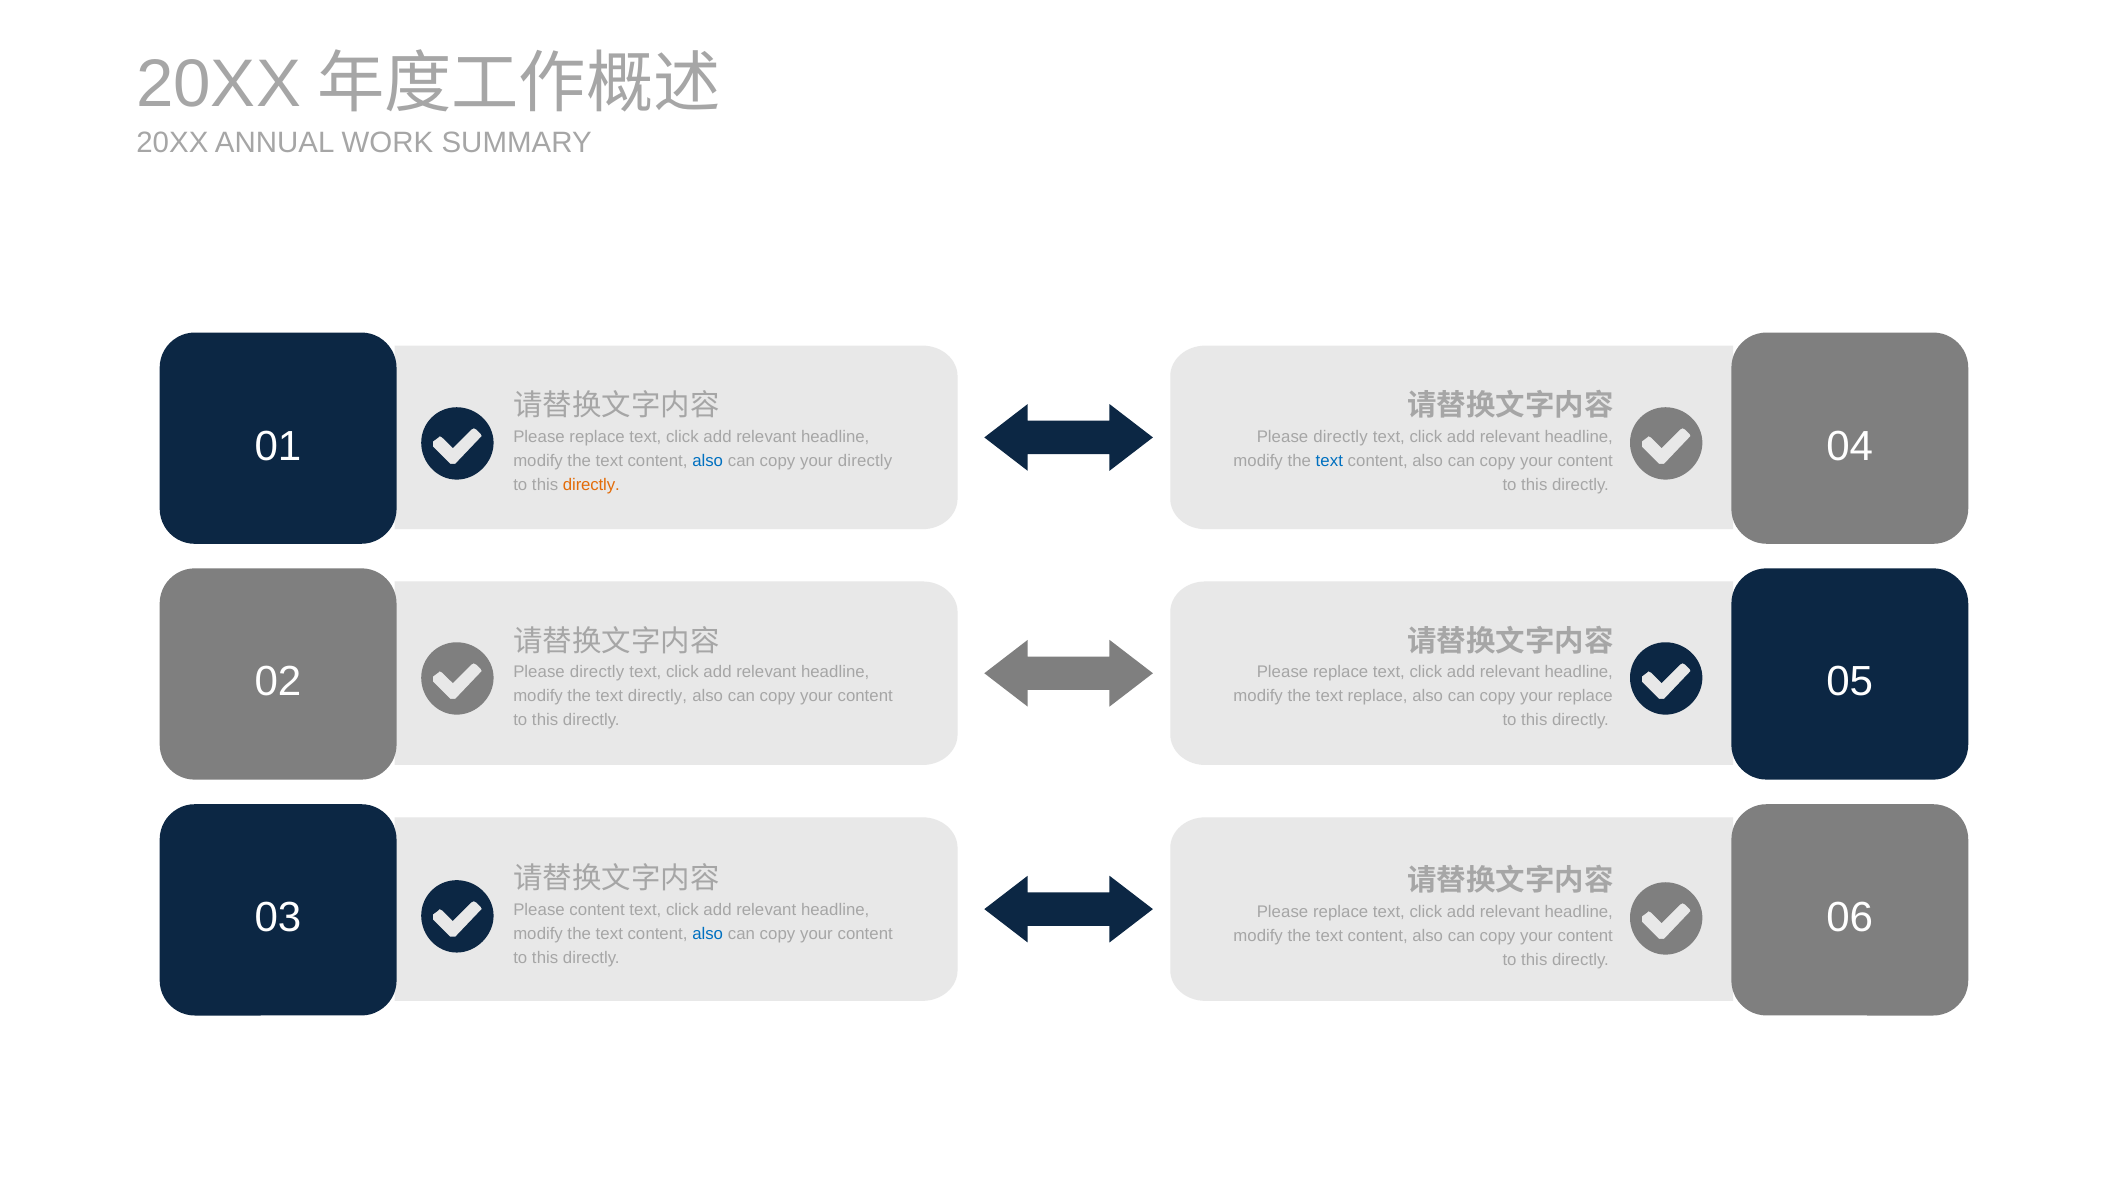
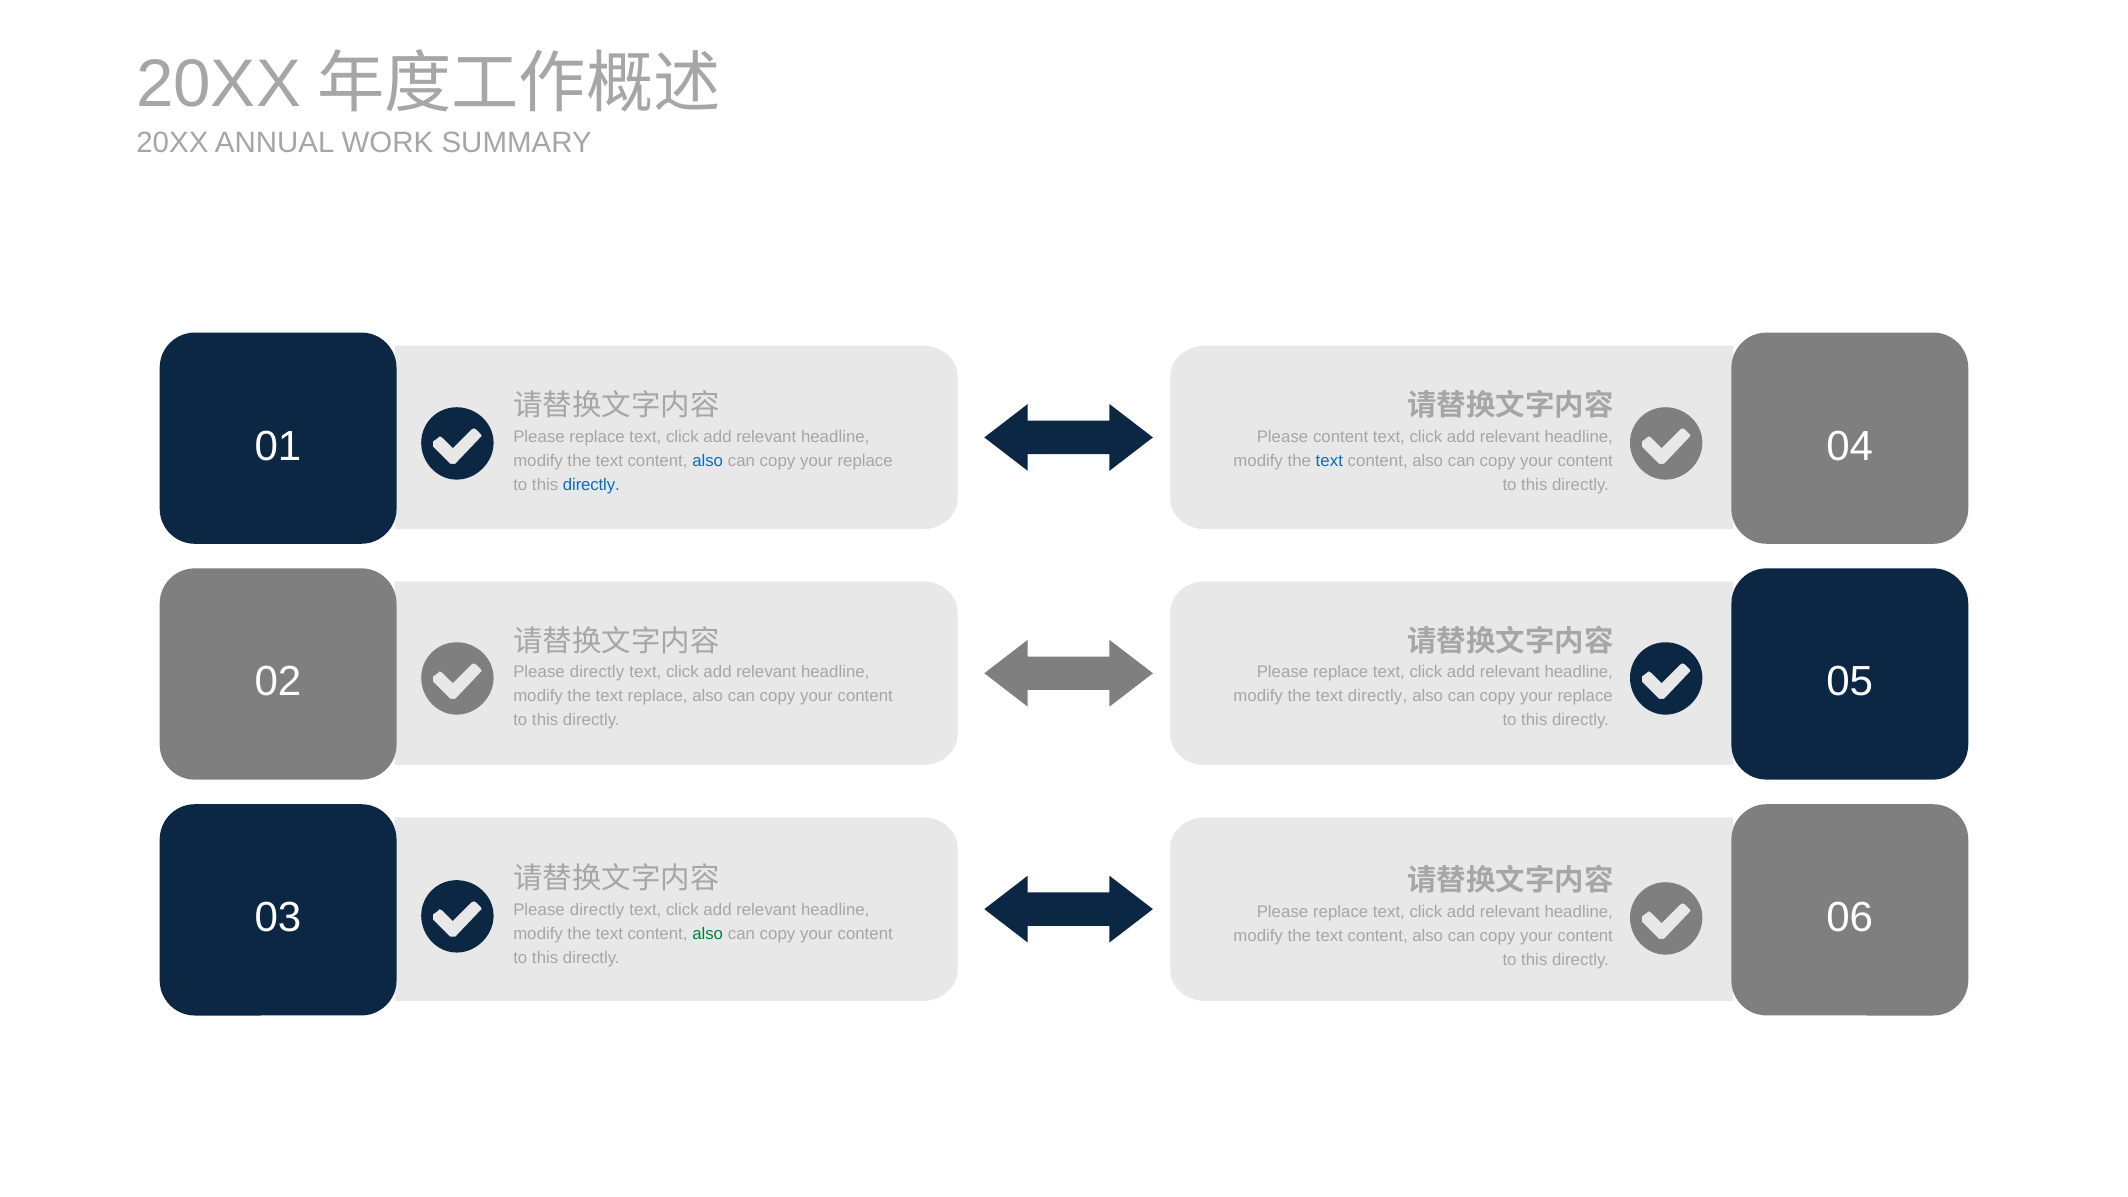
directly at (1341, 437): directly -> content
directly at (865, 461): directly -> replace
directly at (591, 485) colour: orange -> blue
text directly: directly -> replace
text replace: replace -> directly
content at (597, 910): content -> directly
also at (708, 934) colour: blue -> green
